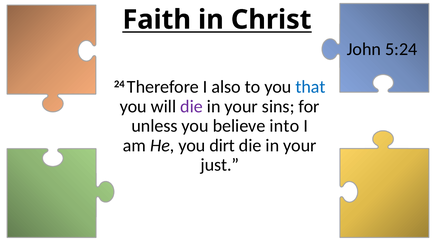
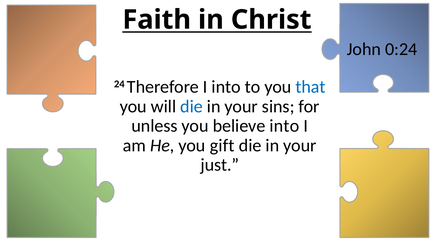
5:24: 5:24 -> 0:24
I also: also -> into
die at (192, 106) colour: purple -> blue
dirt: dirt -> gift
